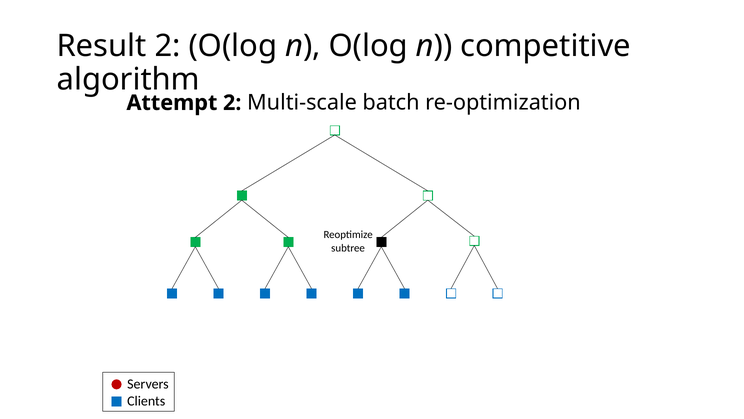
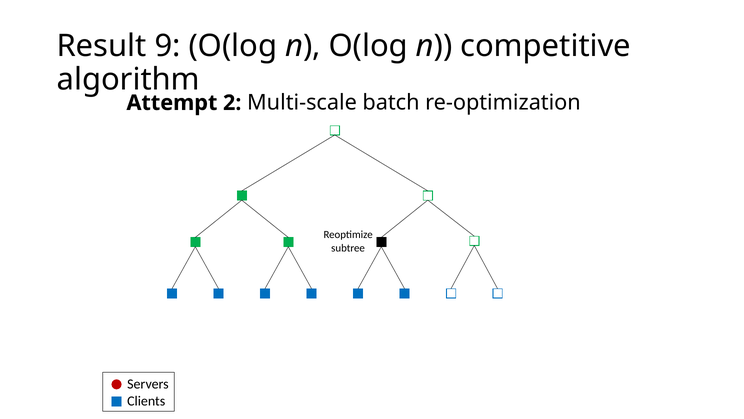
Result 2: 2 -> 9
